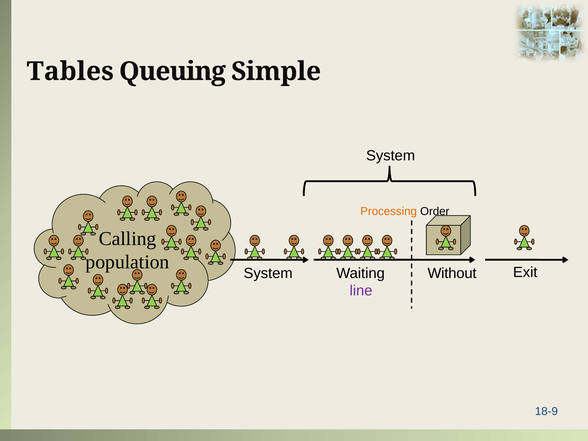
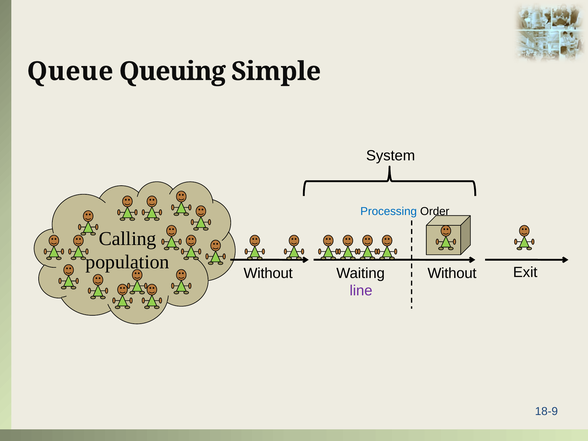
Tables: Tables -> Queue
Processing colour: orange -> blue
System at (268, 273): System -> Without
